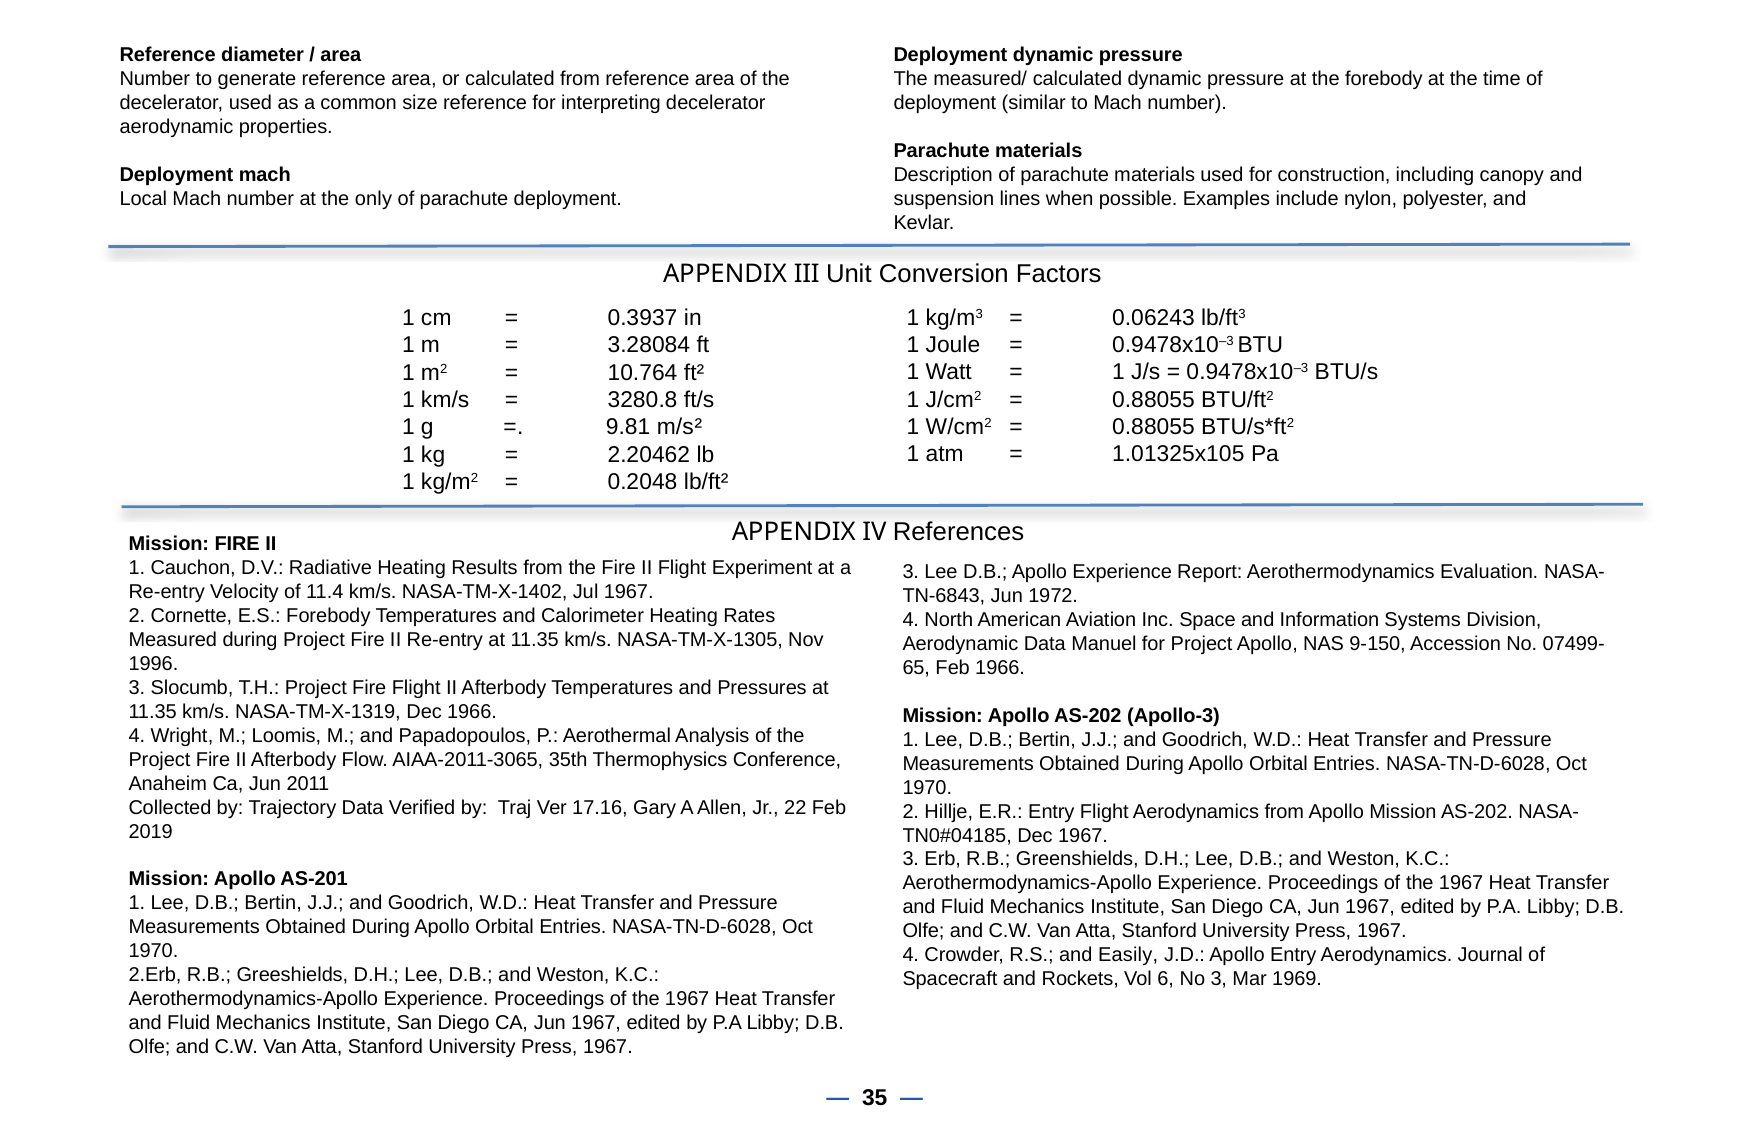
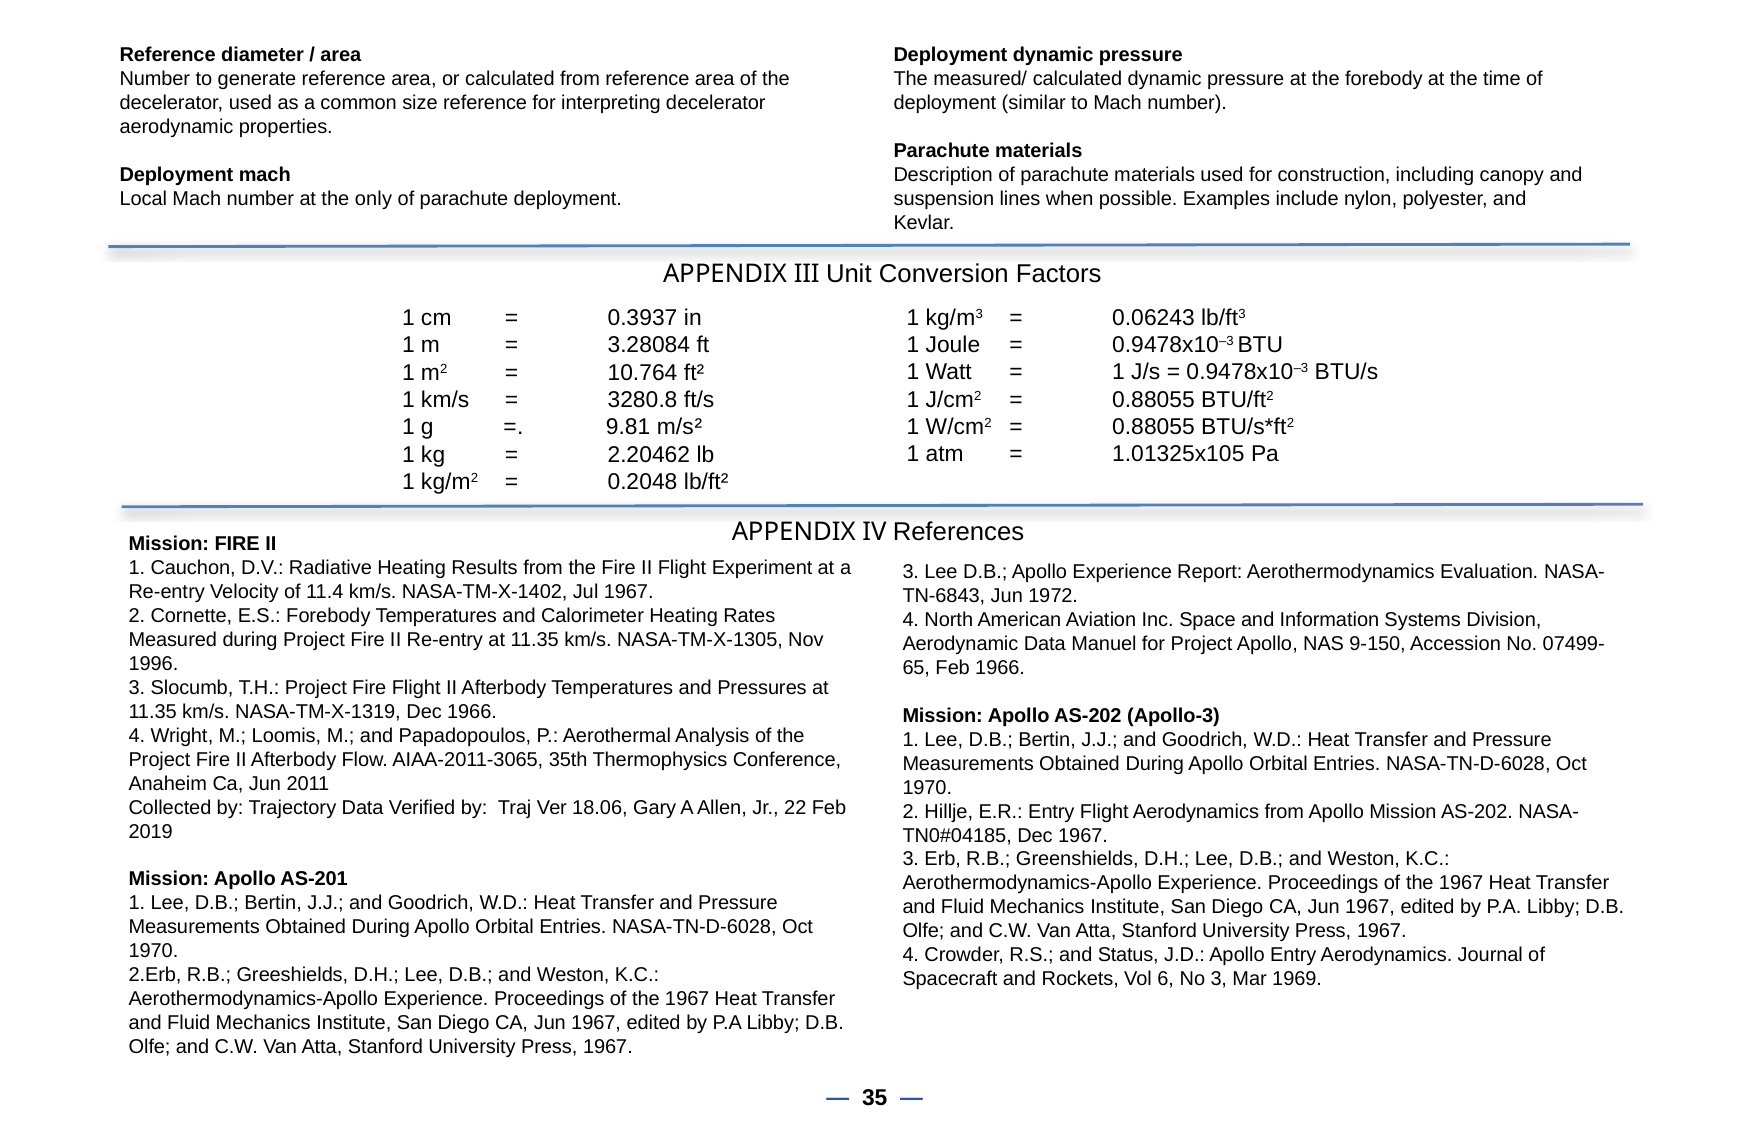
17.16: 17.16 -> 18.06
Easily: Easily -> Status
